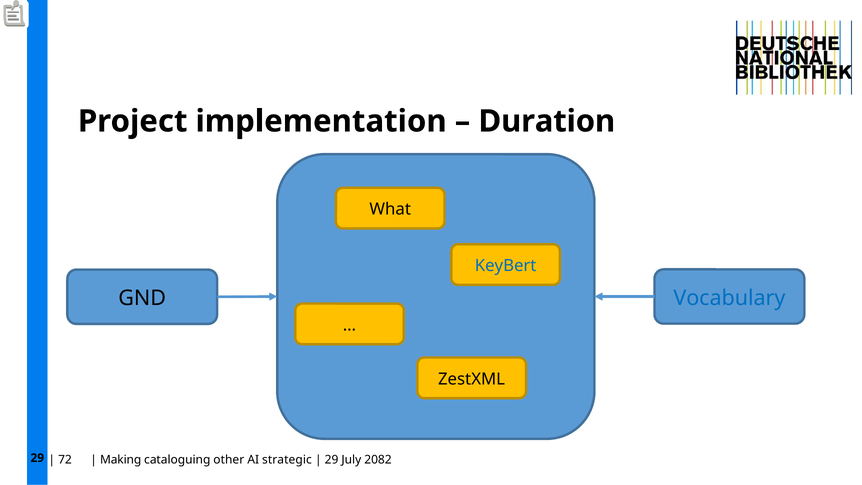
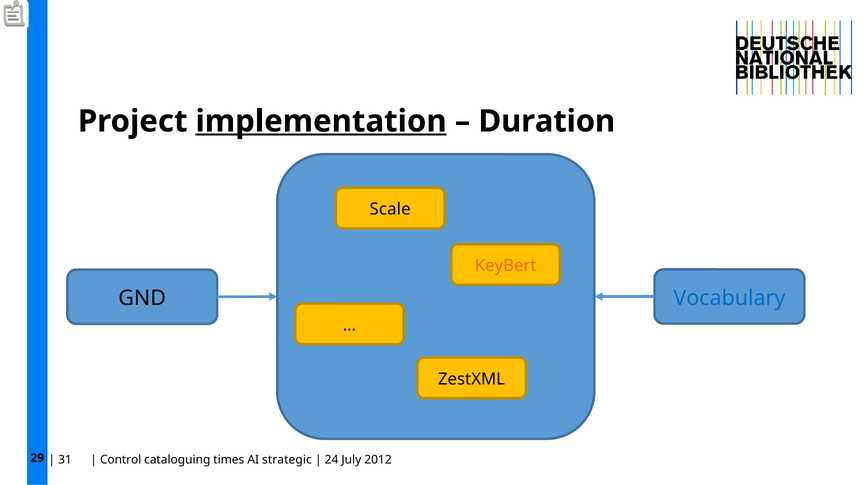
implementation underline: none -> present
What: What -> Scale
KeyBert colour: blue -> orange
72: 72 -> 31
Making: Making -> Control
other: other -> times
29 at (332, 459): 29 -> 24
2082: 2082 -> 2012
